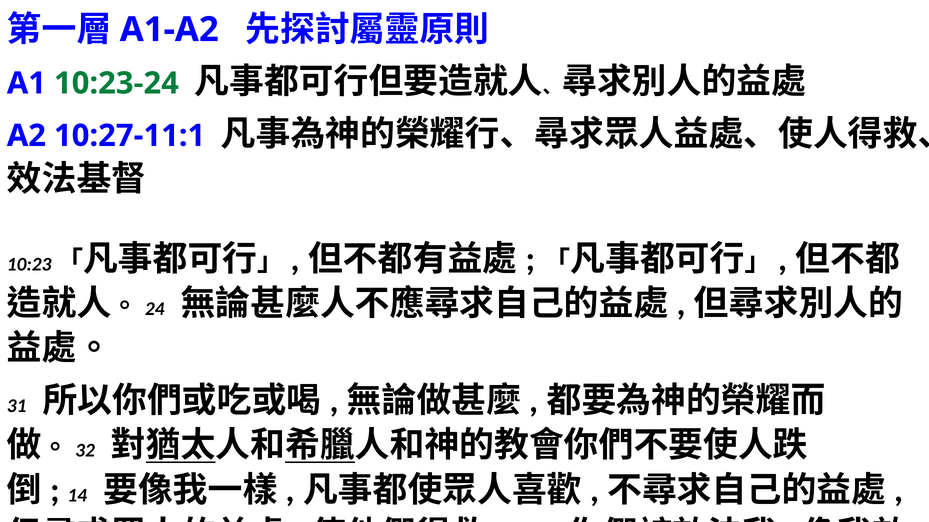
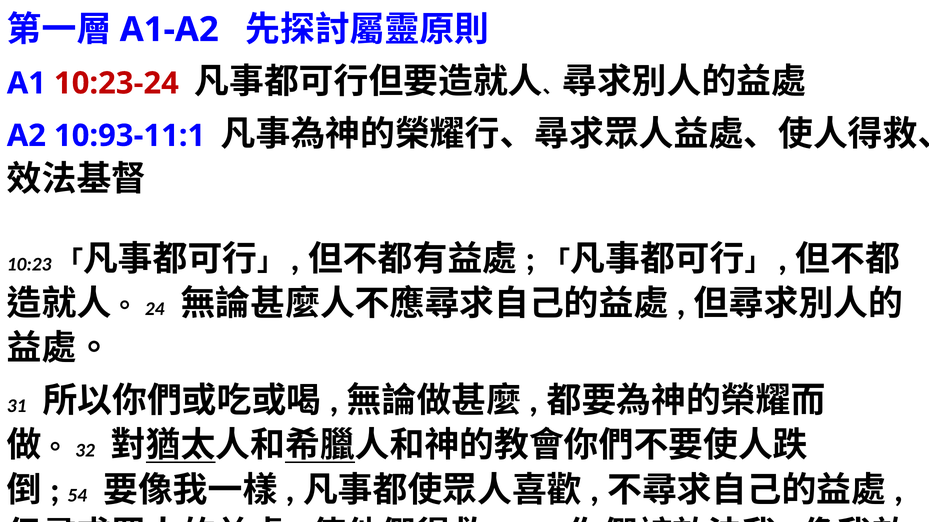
10:23-24 colour: green -> red
10:27-11:1: 10:27-11:1 -> 10:93-11:1
14: 14 -> 54
